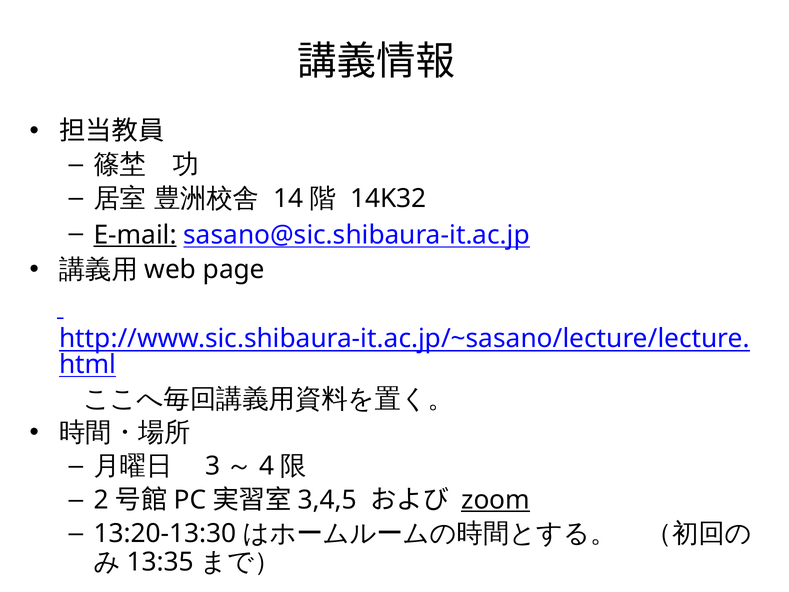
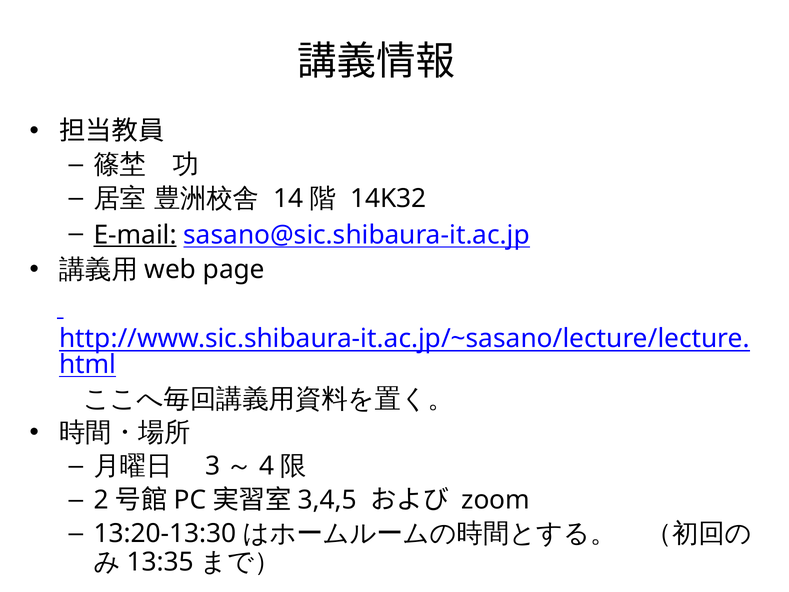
zoom underline: present -> none
